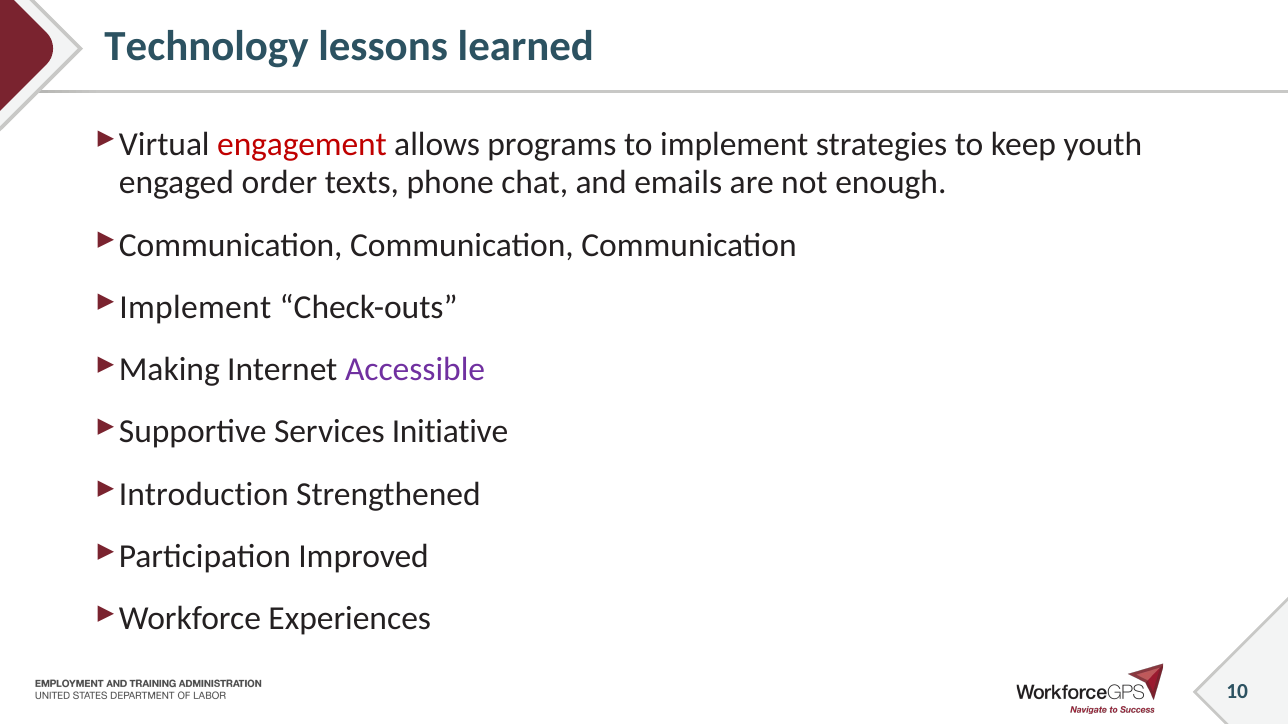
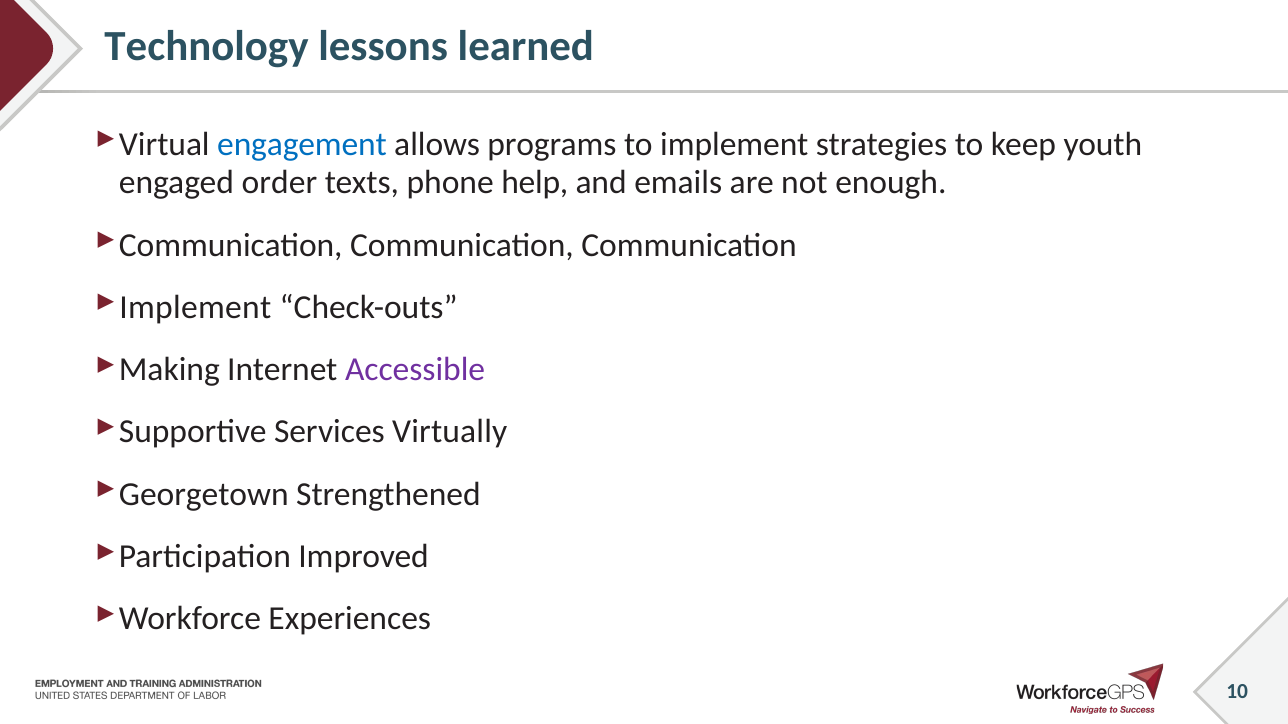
engagement colour: red -> blue
chat: chat -> help
Initiative: Initiative -> Virtually
Introduction: Introduction -> Georgetown
